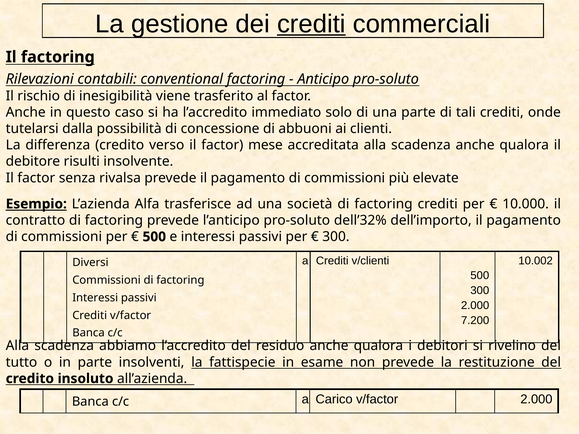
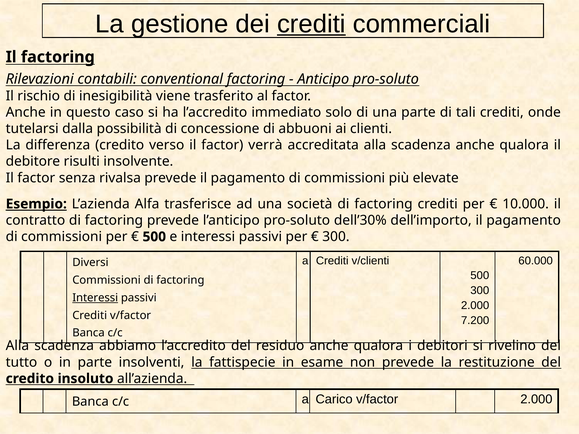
mese: mese -> verrà
dell’32%: dell’32% -> dell’30%
10.002: 10.002 -> 60.000
Interessi at (95, 298) underline: none -> present
